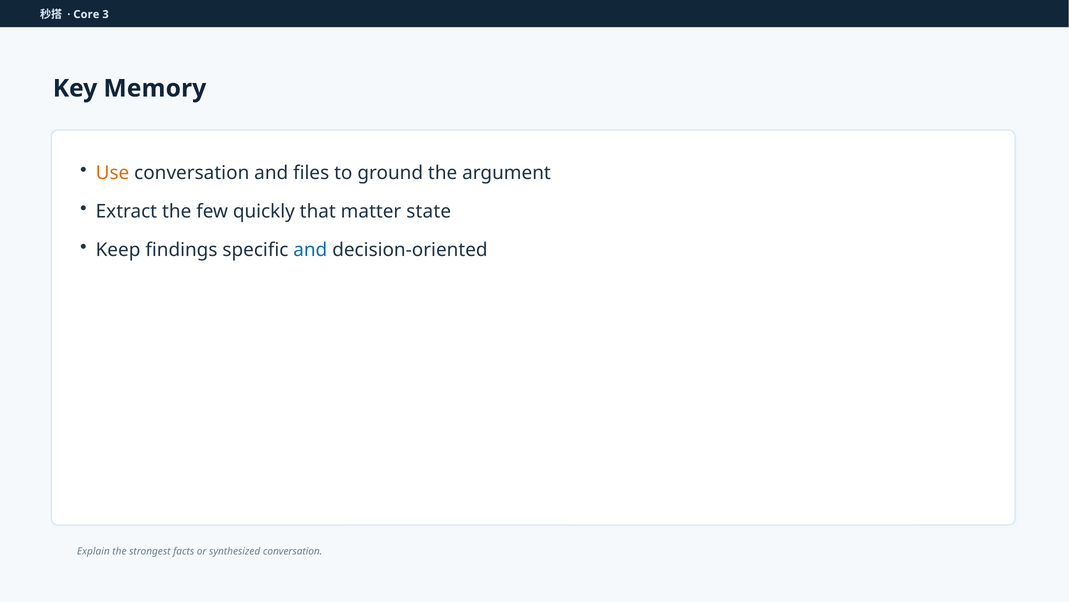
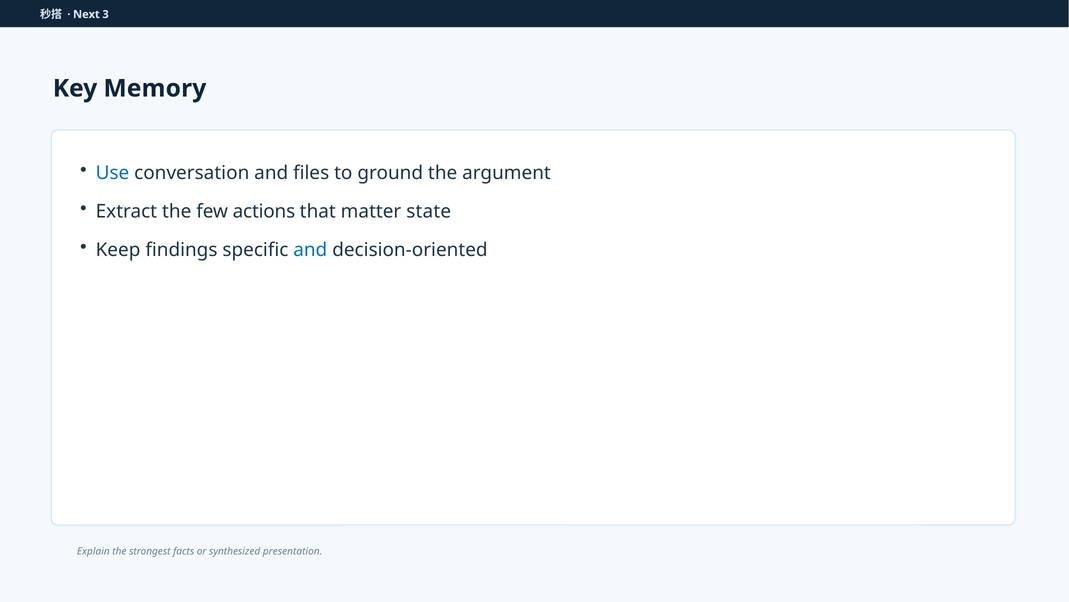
Core: Core -> Next
Use colour: orange -> blue
quickly: quickly -> actions
synthesized conversation: conversation -> presentation
